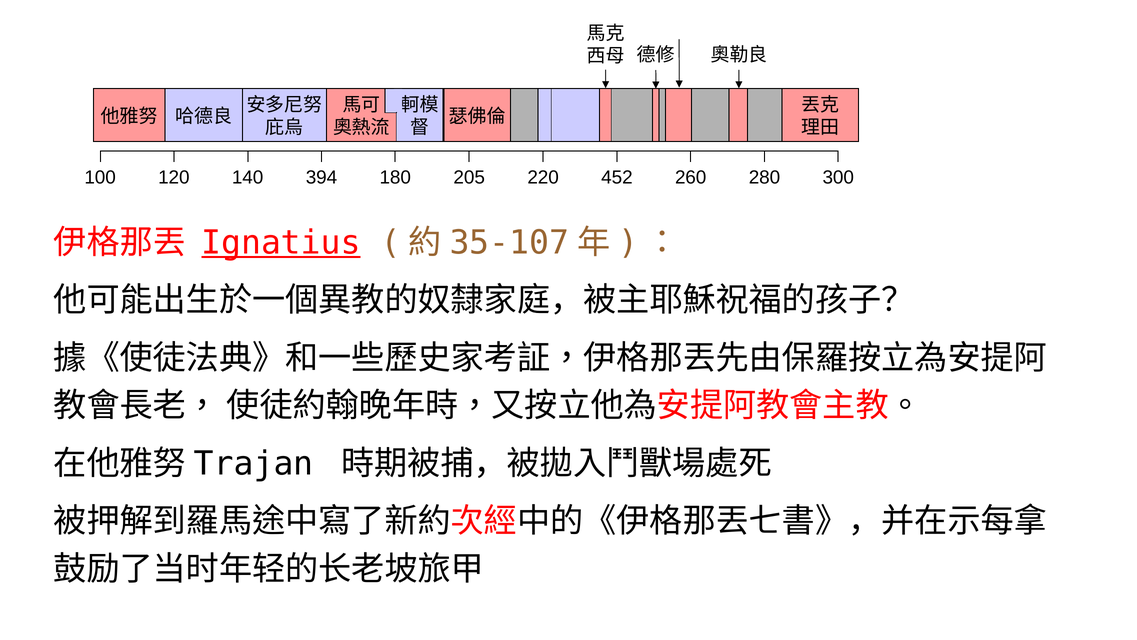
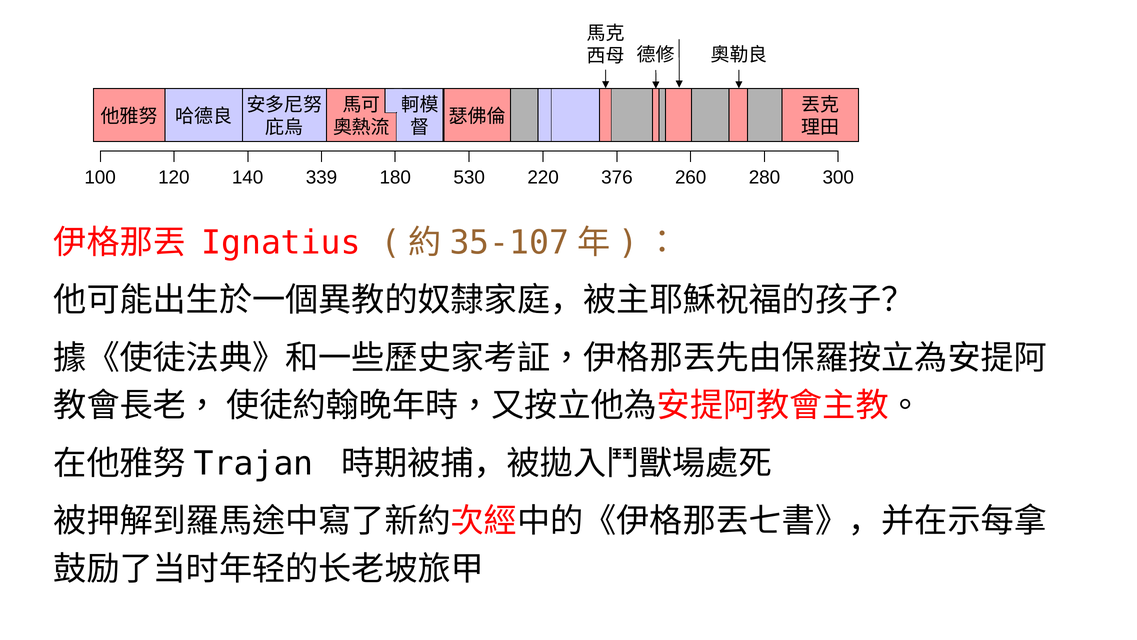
394: 394 -> 339
205: 205 -> 530
452: 452 -> 376
Ignatius underline: present -> none
